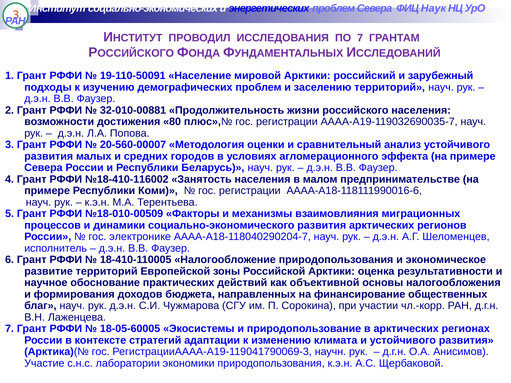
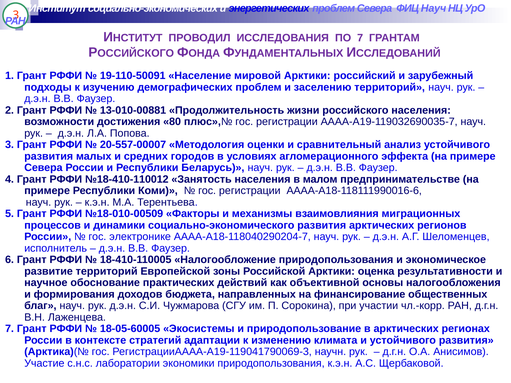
ФИЦ Наук: Наук -> Науч
32-010-00881: 32-010-00881 -> 13-010-00881
20-560-00007: 20-560-00007 -> 20-557-00007
№18-410-116002: №18-410-116002 -> №18-410-110012
